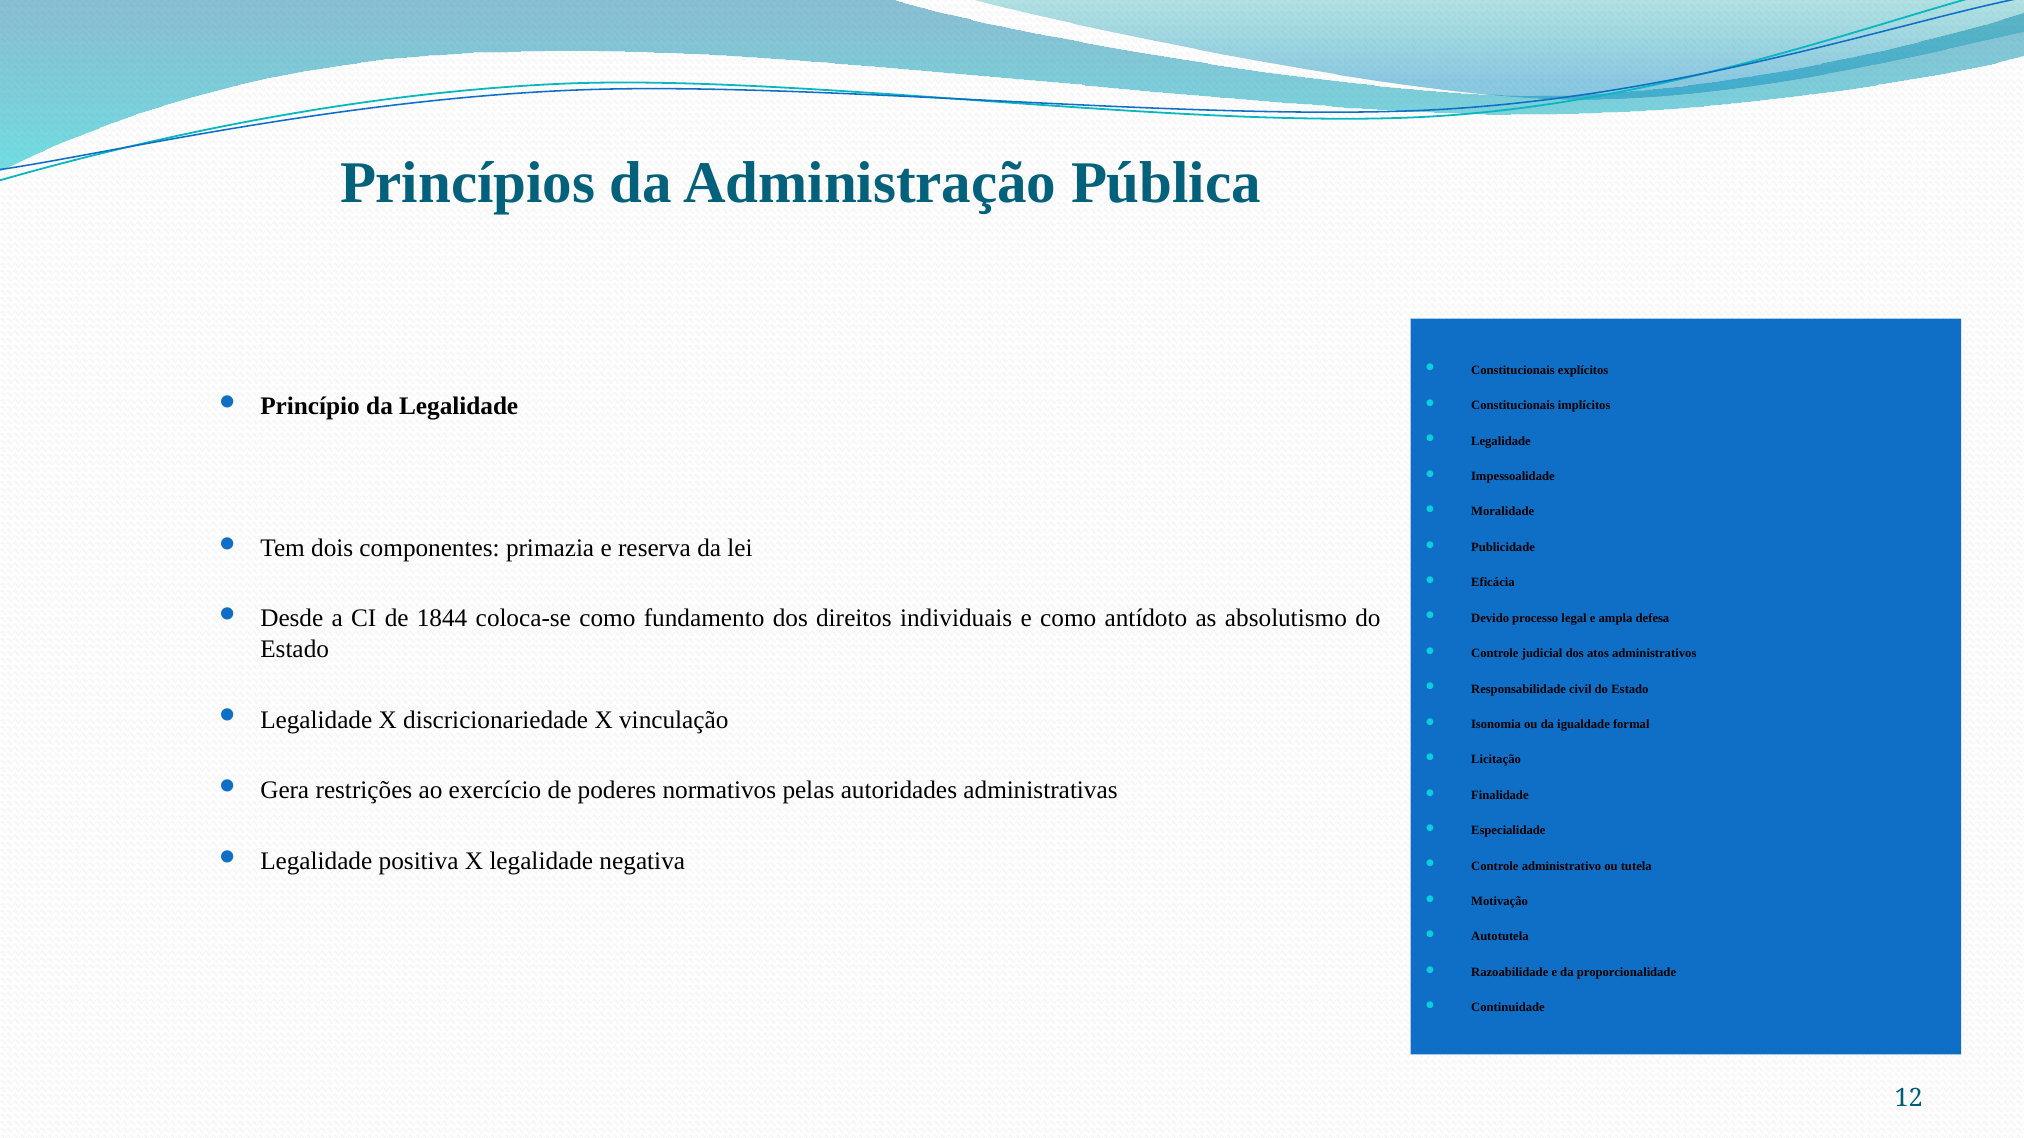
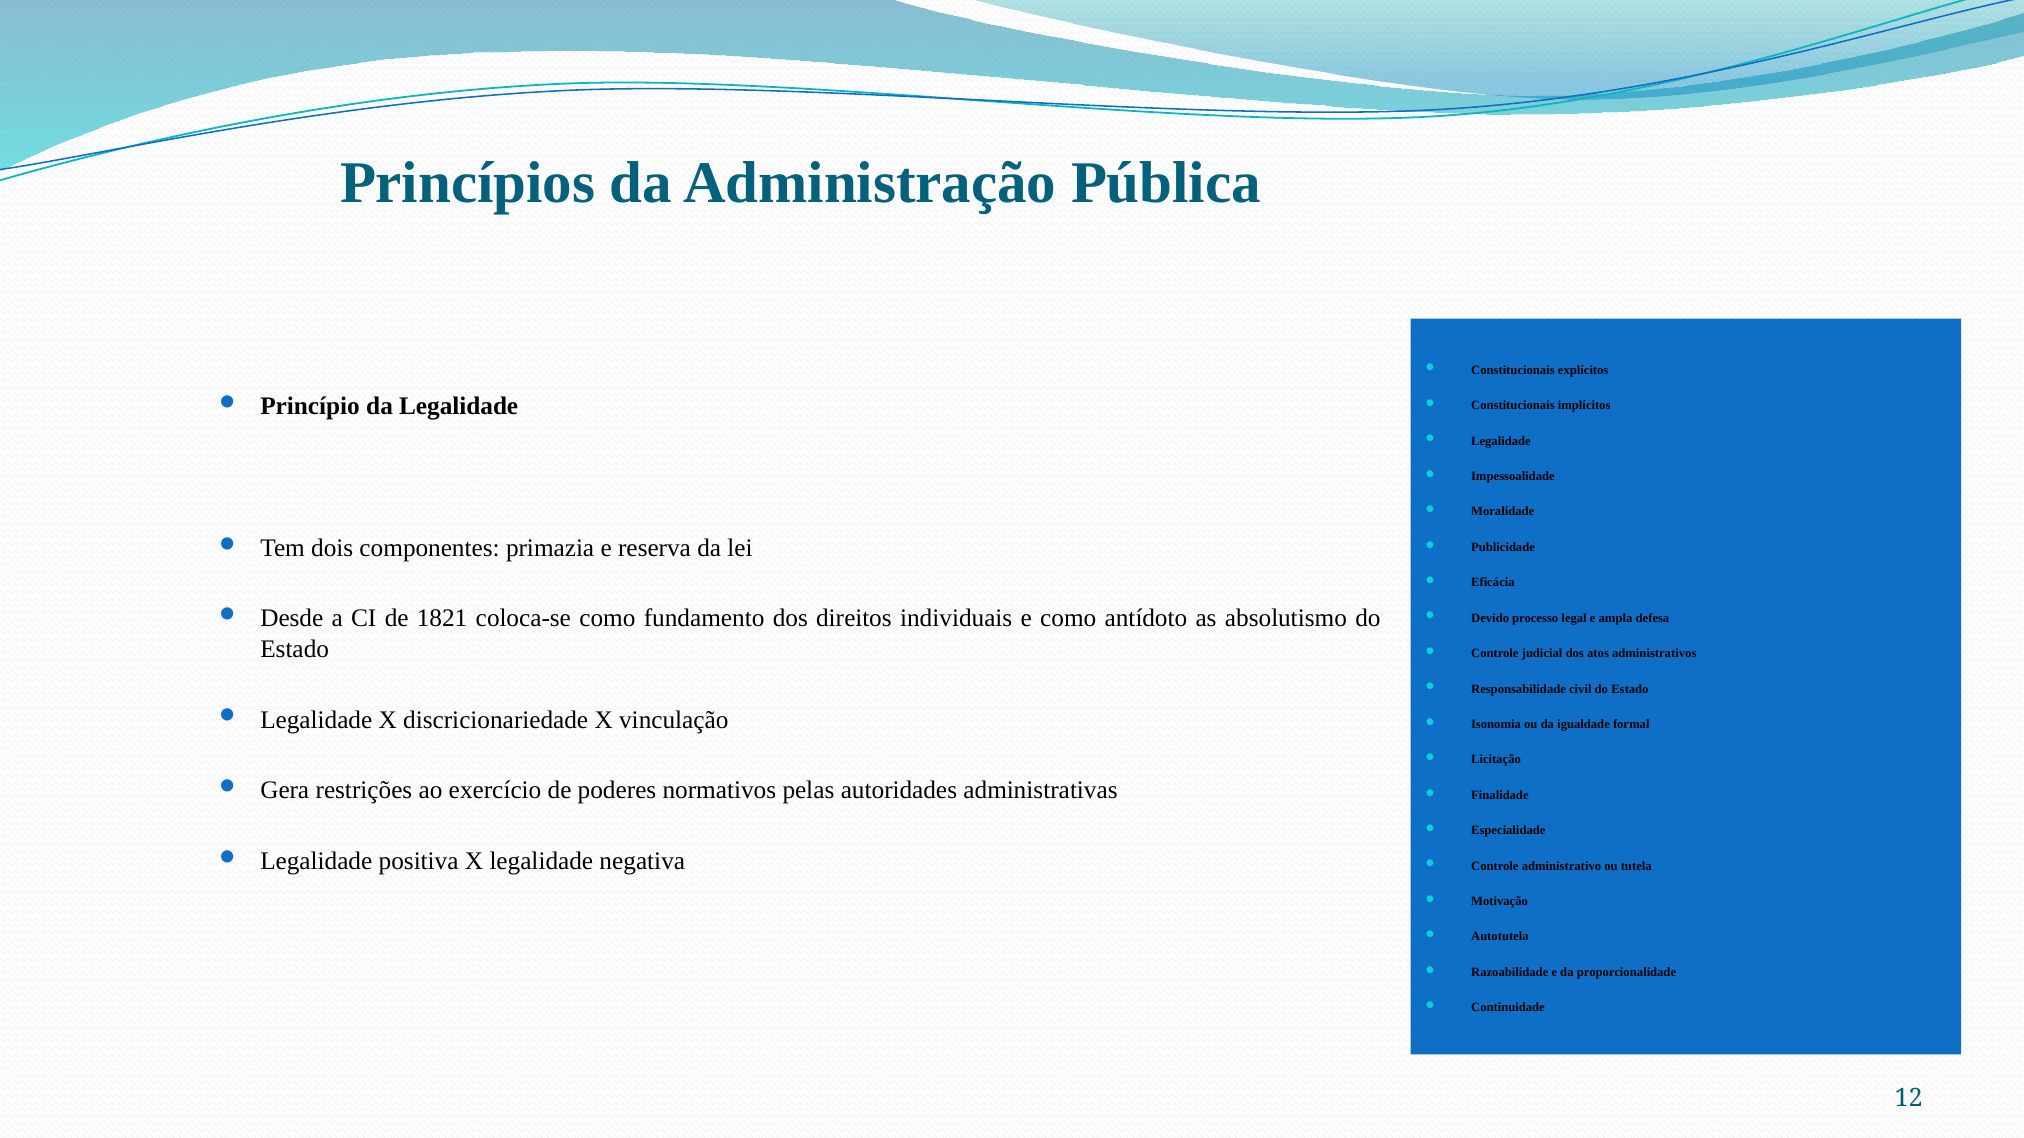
1844: 1844 -> 1821
